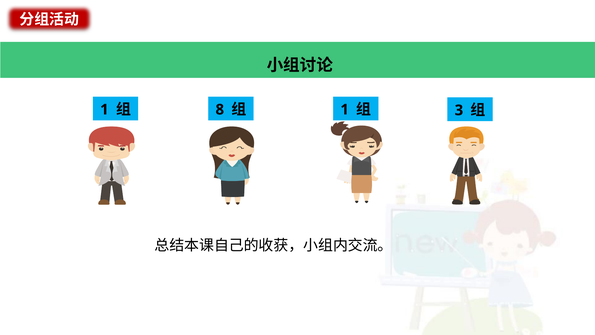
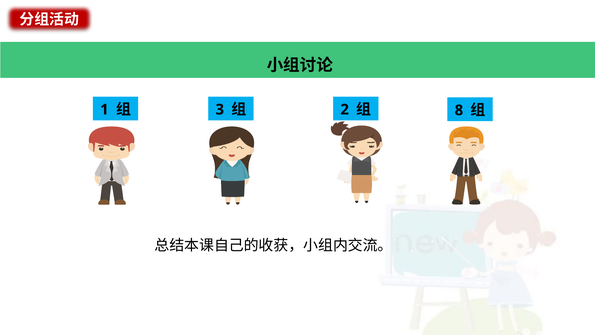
8: 8 -> 3
1 at (345, 109): 1 -> 2
3: 3 -> 8
